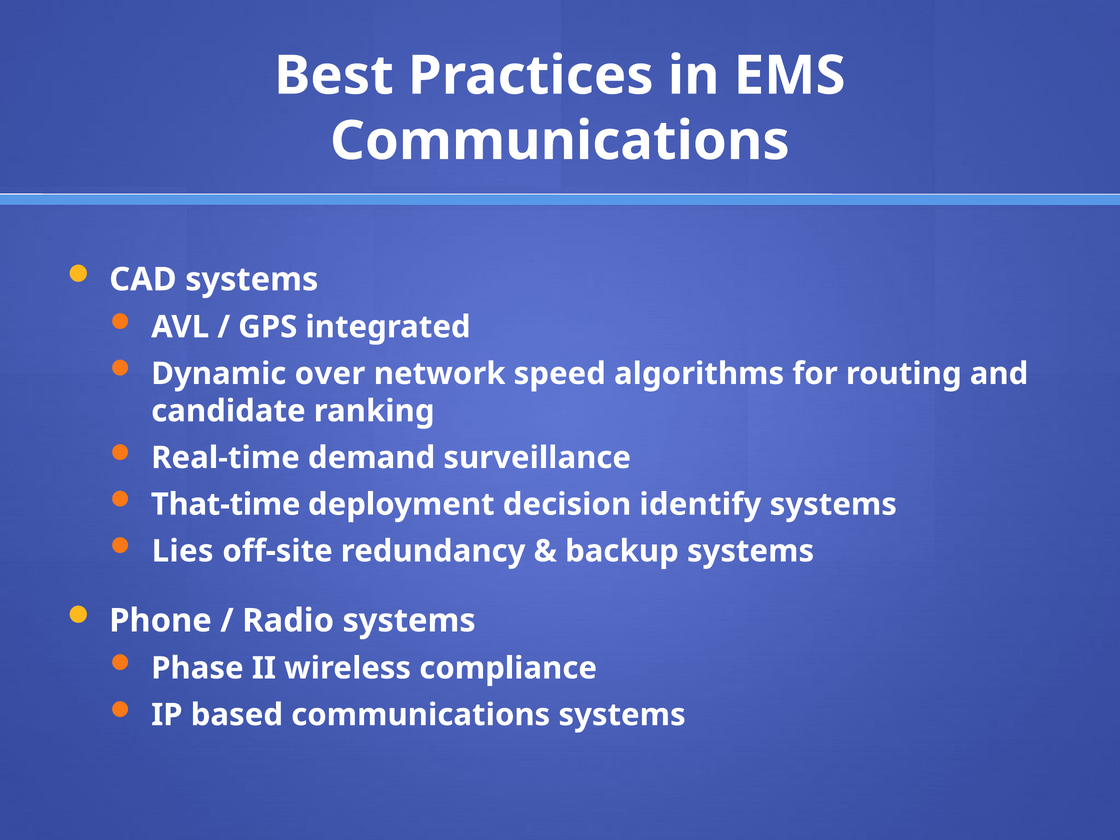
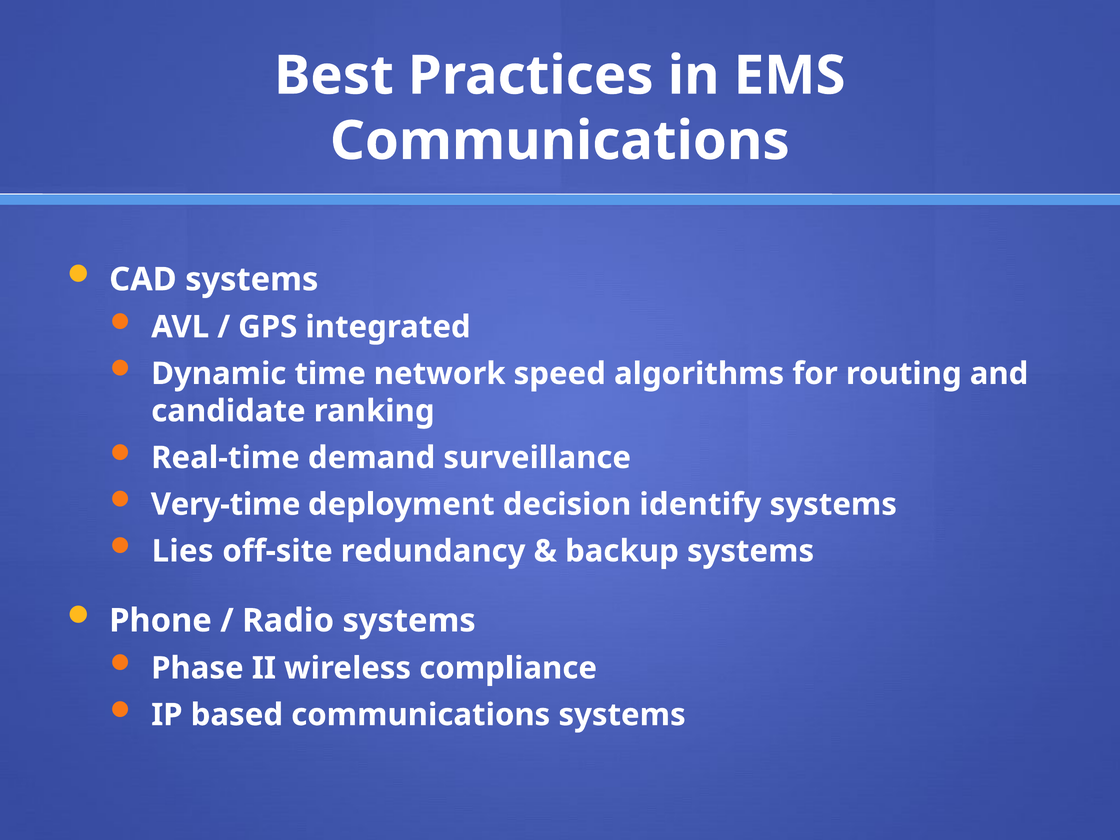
over: over -> time
That-time: That-time -> Very-time
